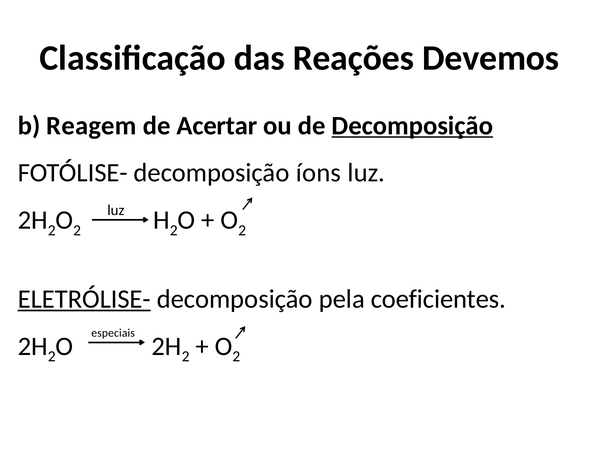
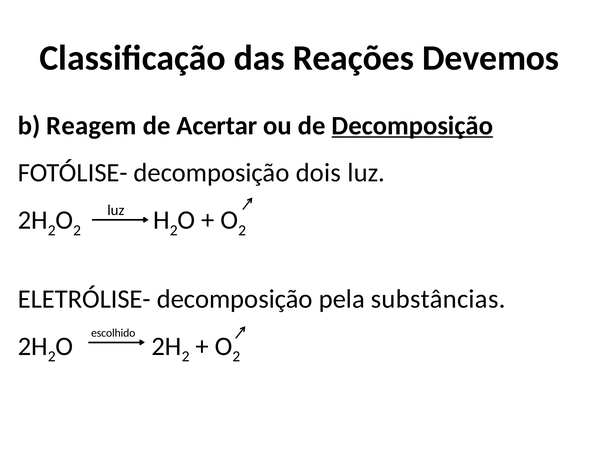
íons: íons -> dois
ELETRÓLISE- underline: present -> none
coeficientes: coeficientes -> substâncias
especiais: especiais -> escolhido
